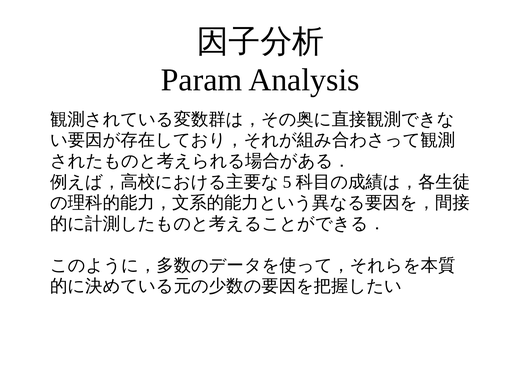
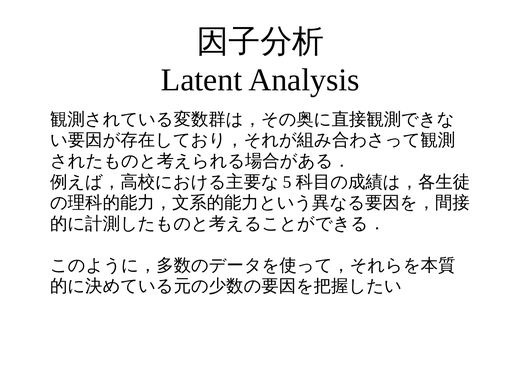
Param: Param -> Latent
